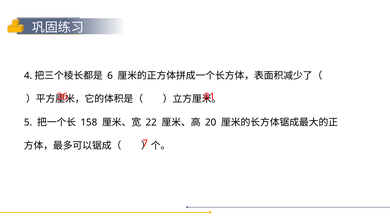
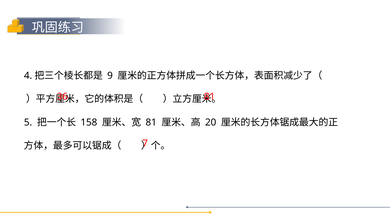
6: 6 -> 9
22 at (151, 122): 22 -> 81
